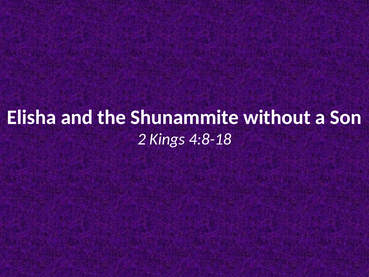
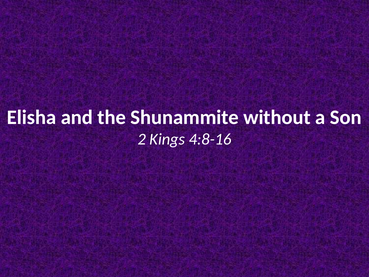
4:8-18: 4:8-18 -> 4:8-16
